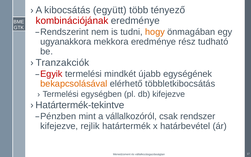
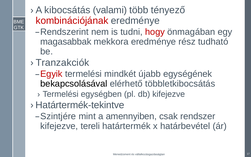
együtt: együtt -> valami
hogy colour: orange -> red
ugyanakkora: ugyanakkora -> magasabbak
bekapcsolásával colour: orange -> black
Pénzben: Pénzben -> Szintjére
vállalkozóról: vállalkozóról -> amennyiben
rejlik: rejlik -> tereli
